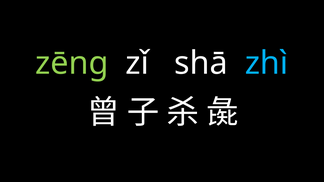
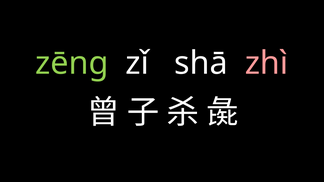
zhì colour: light blue -> pink
